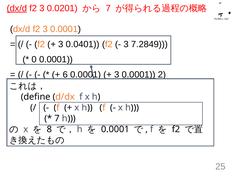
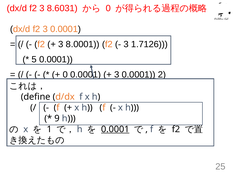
dx/d at (17, 8) underline: present -> none
0.0201: 0.0201 -> 8.6031
7 at (108, 8): 7 -> 0
0.0401: 0.0401 -> 8.0001
7.2849: 7.2849 -> 1.7126
0: 0 -> 5
6 at (65, 75): 6 -> 0
7 at (57, 119): 7 -> 9
8: 8 -> 1
0.0001 at (115, 130) underline: none -> present
